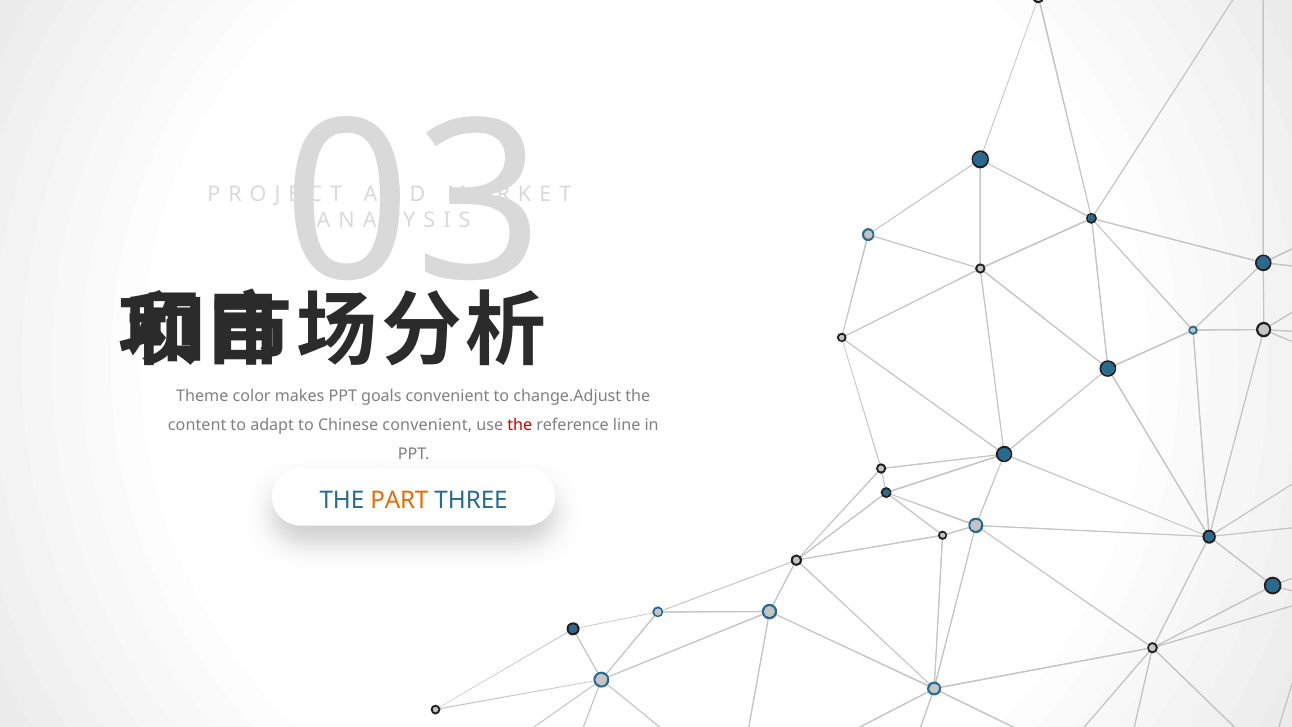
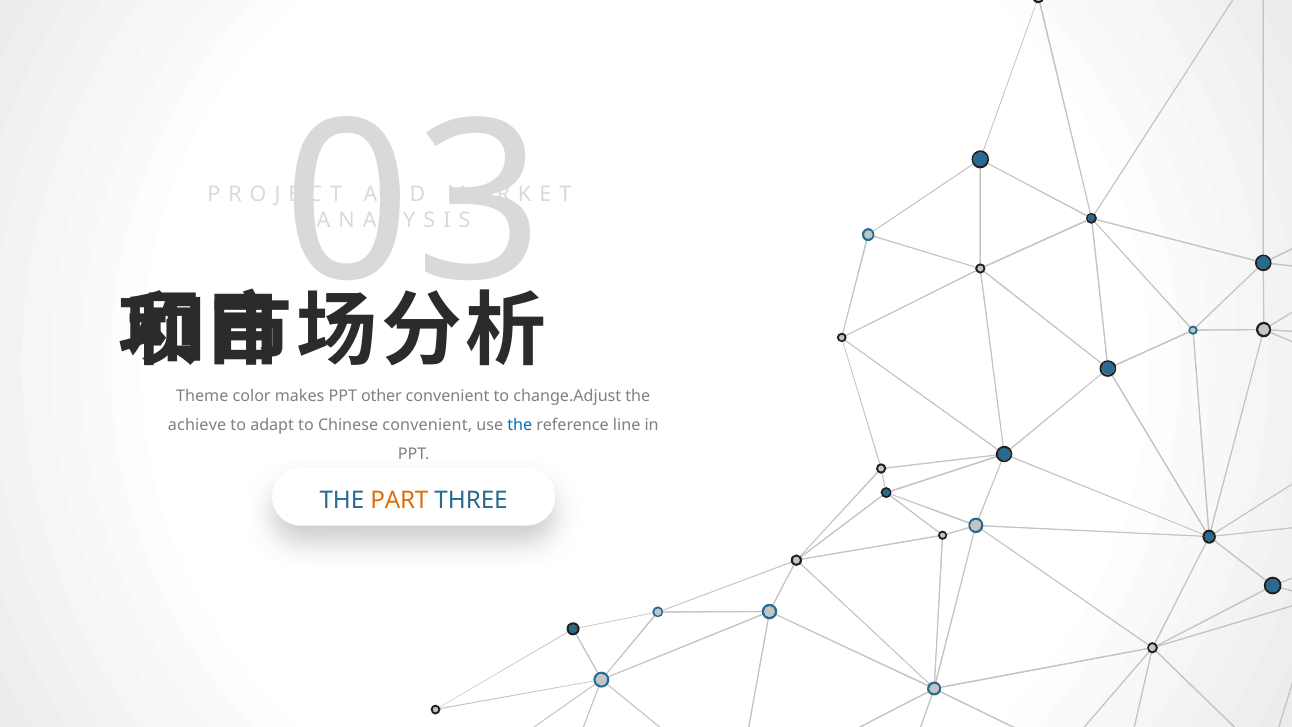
goals: goals -> other
content: content -> achieve
the at (520, 425) colour: red -> blue
